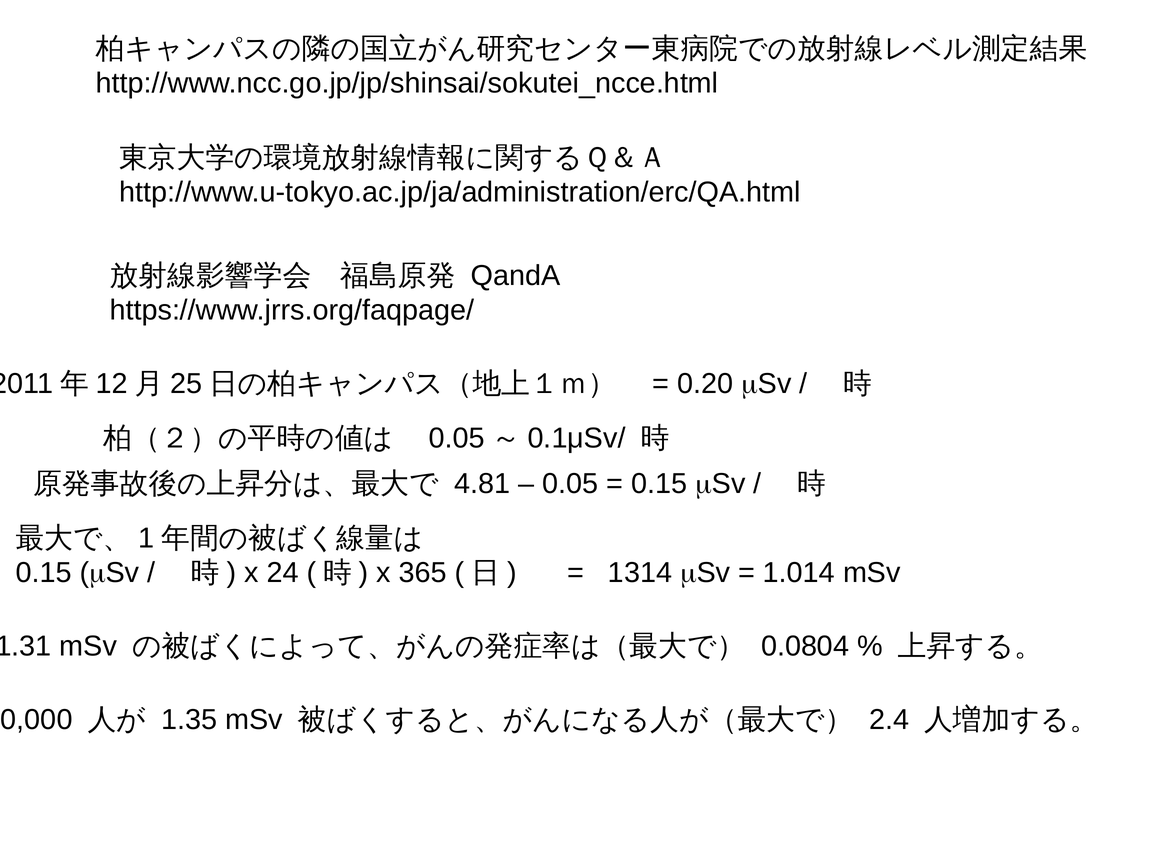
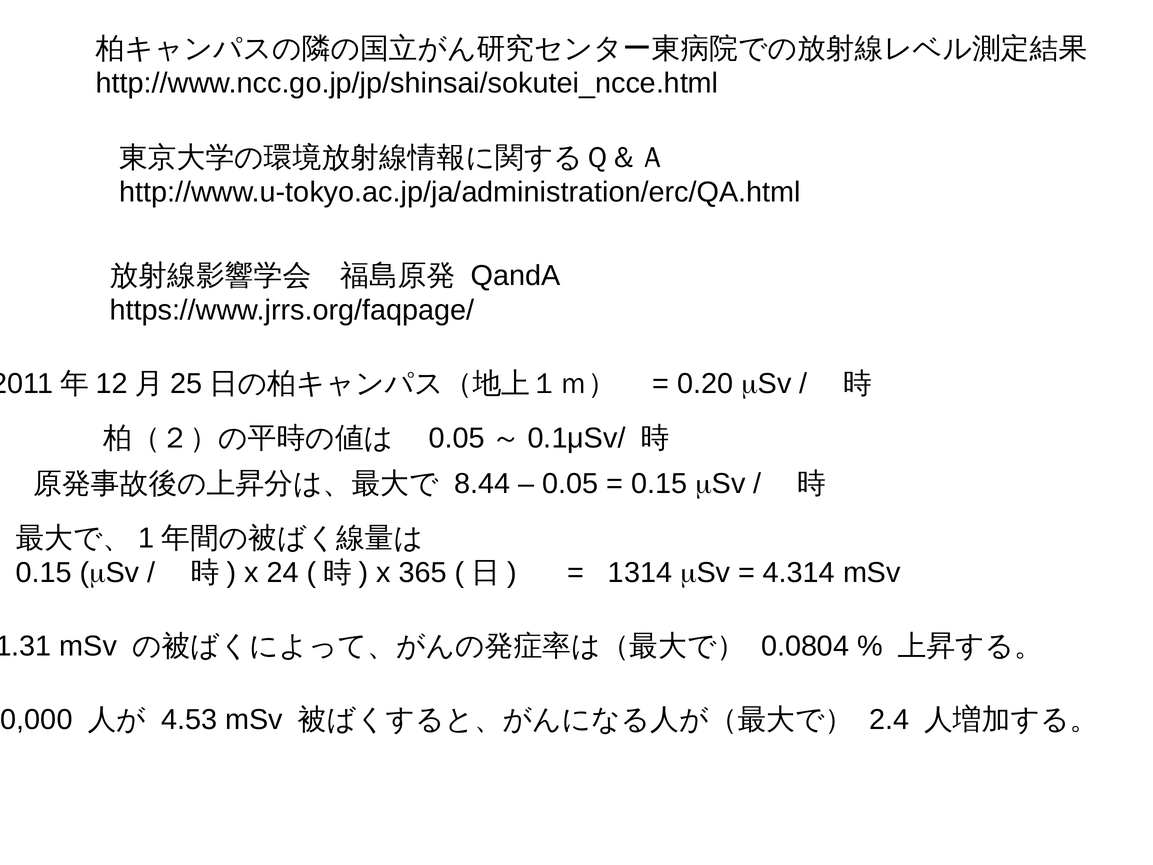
4.81: 4.81 -> 8.44
1.014: 1.014 -> 4.314
1.35: 1.35 -> 4.53
